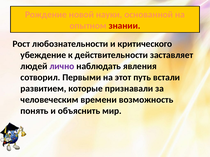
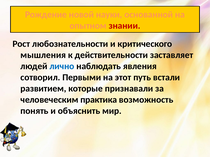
убеждение: убеждение -> мышления
лично colour: purple -> blue
времени: времени -> практика
